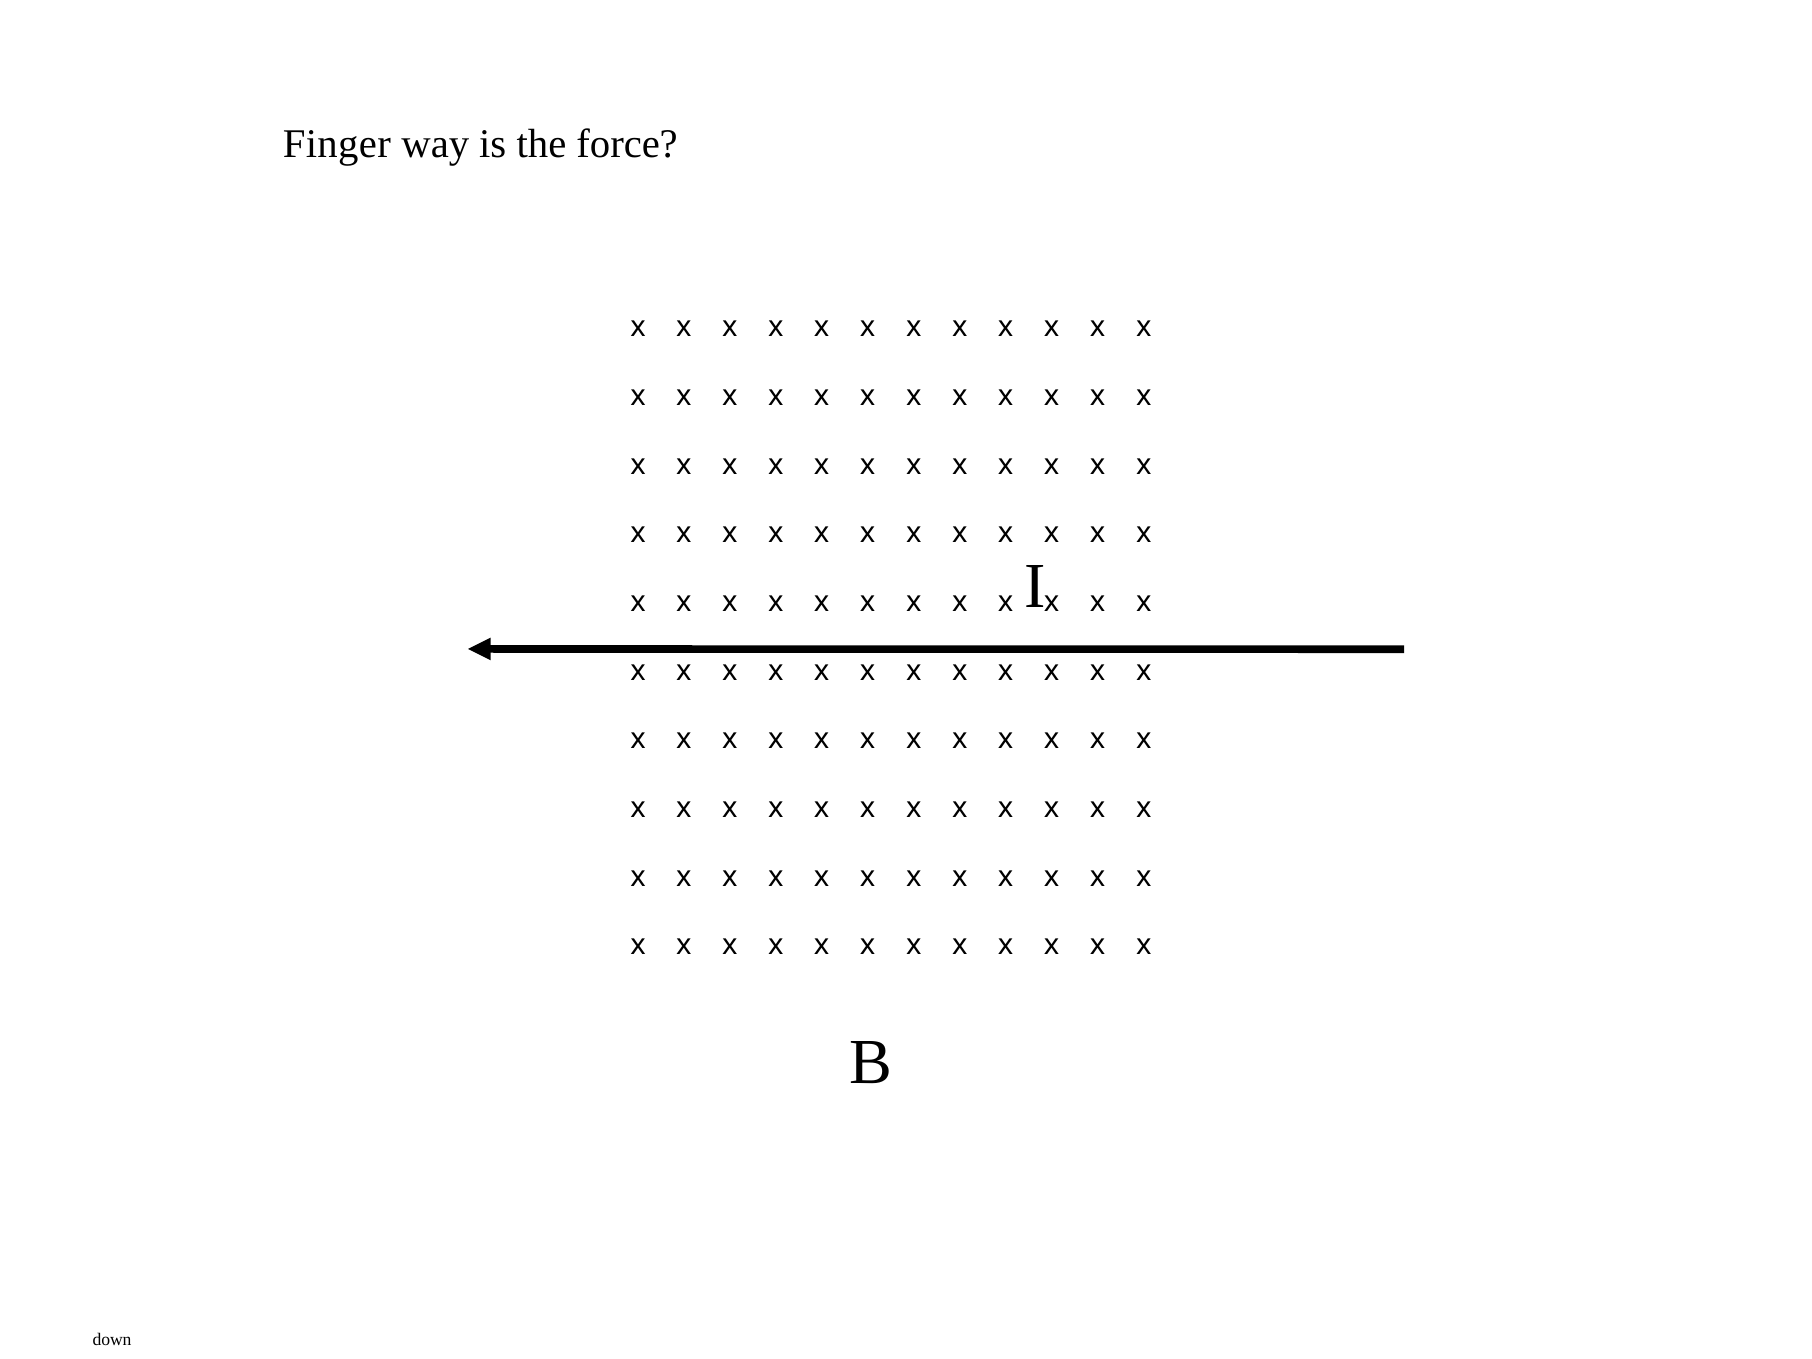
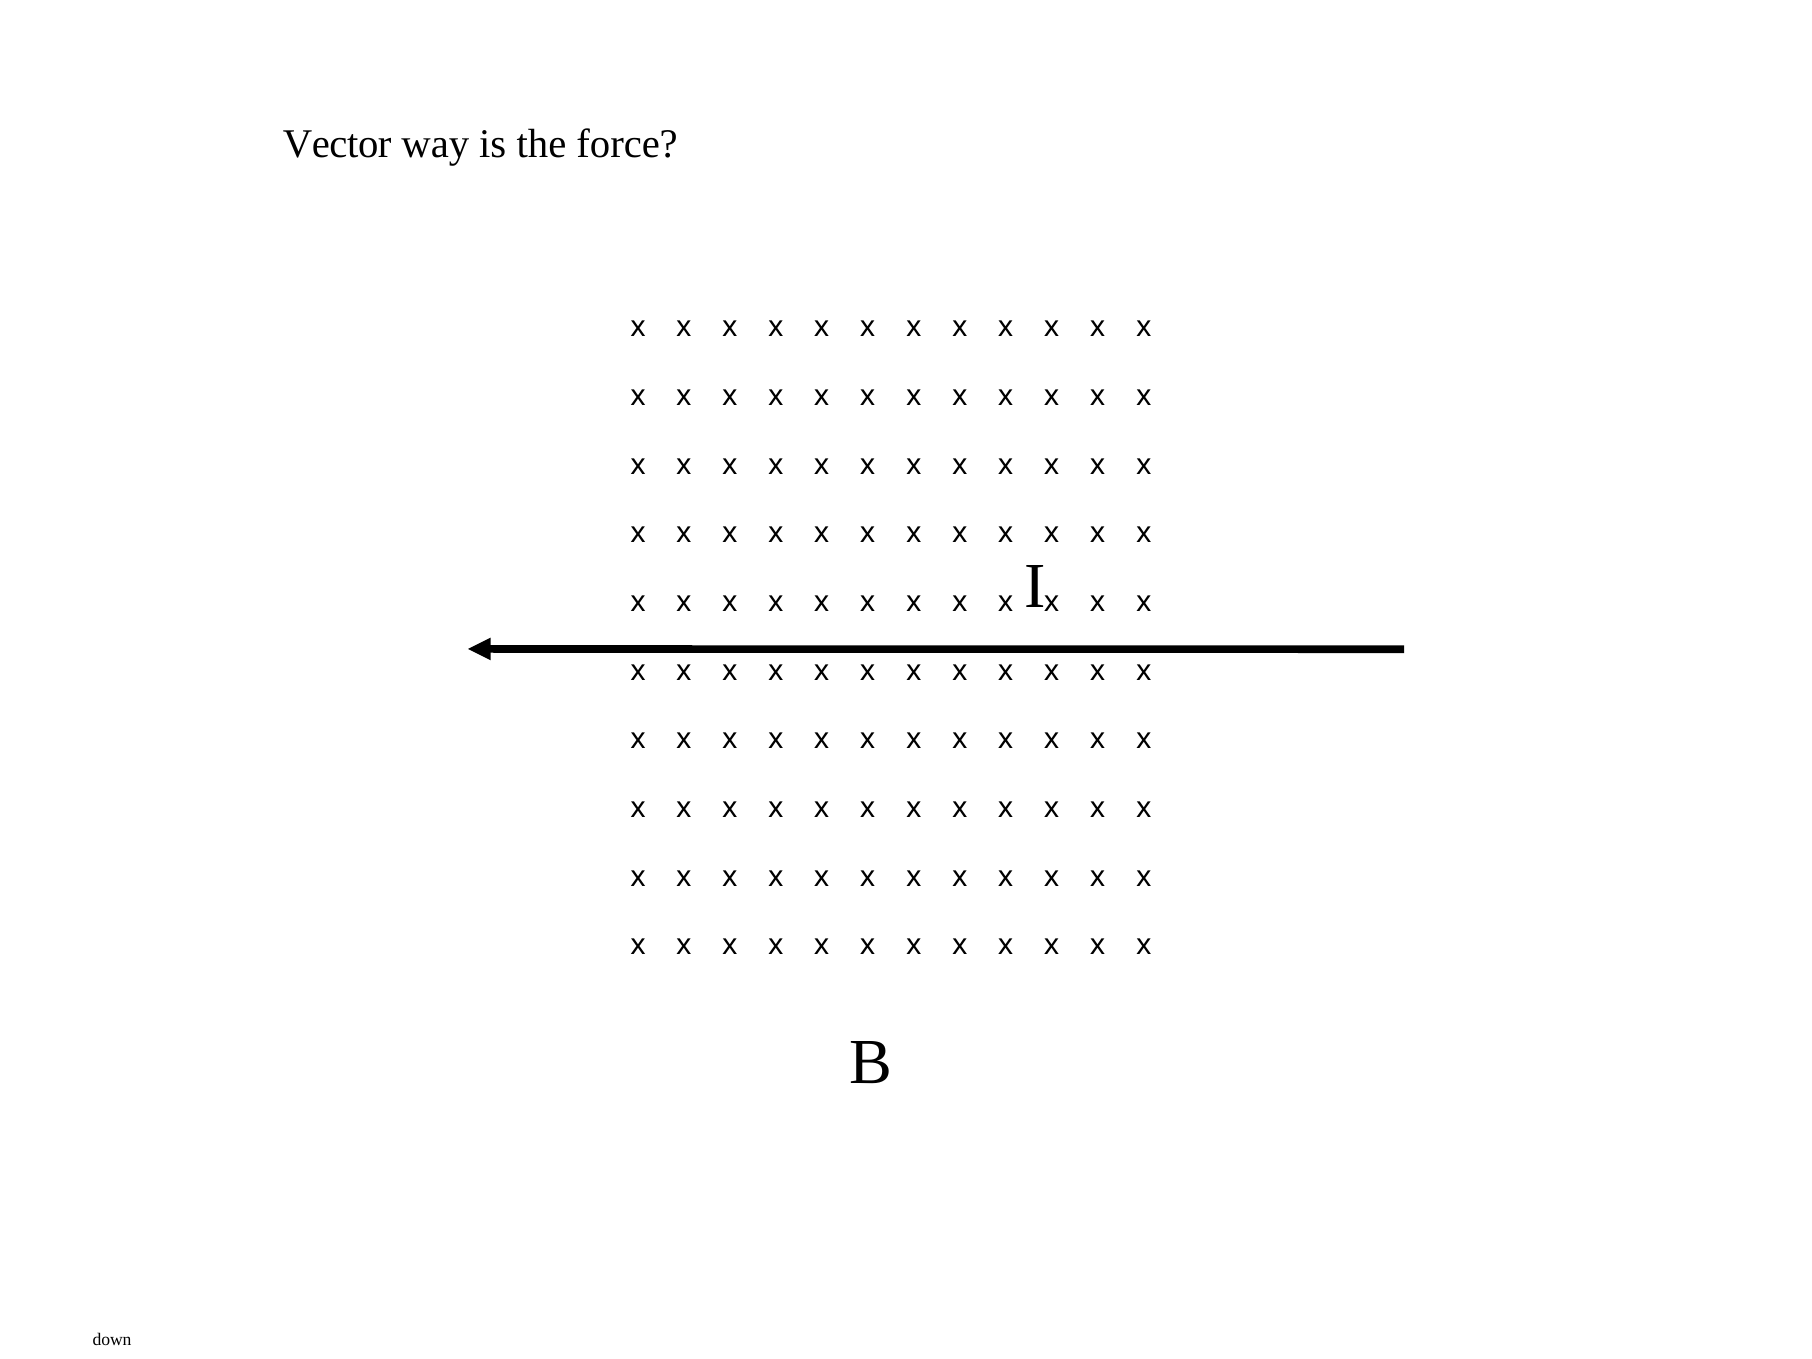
Finger: Finger -> Vector
